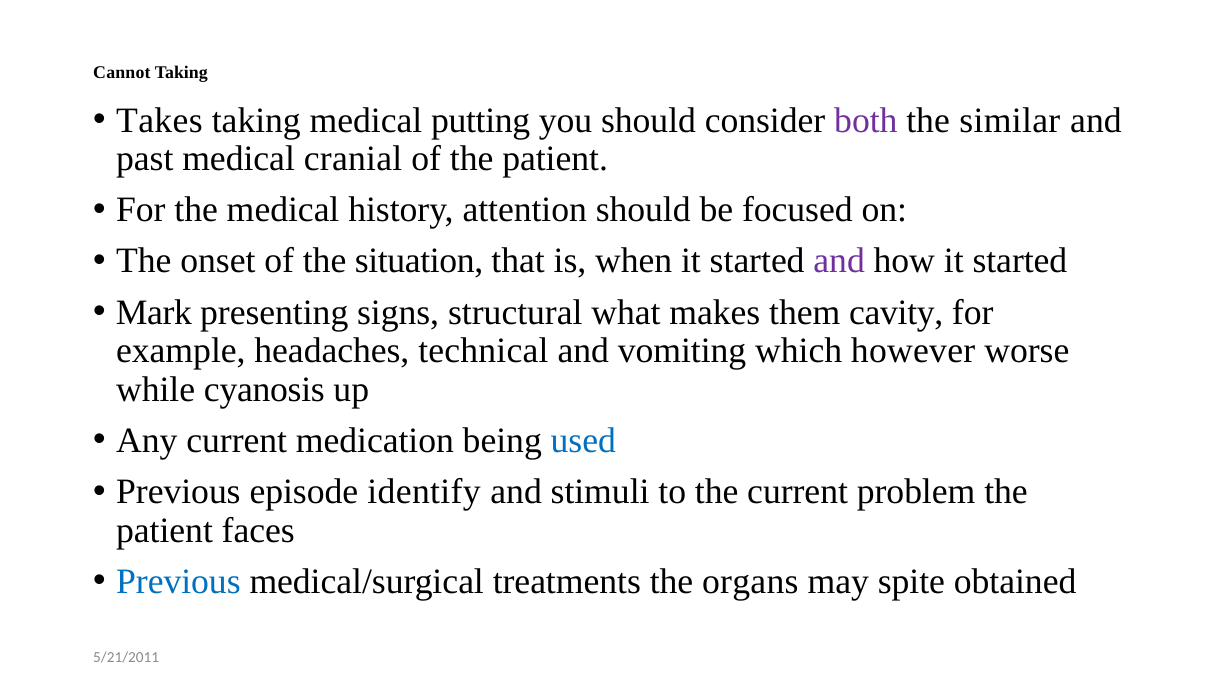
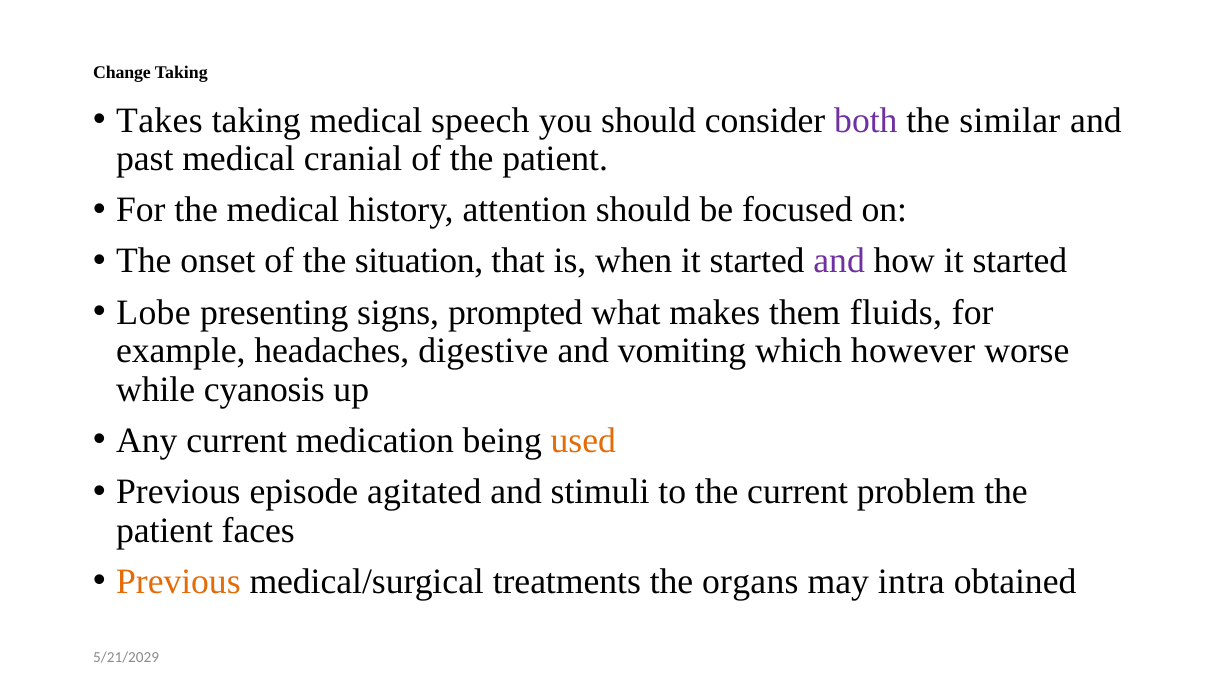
Cannot: Cannot -> Change
putting: putting -> speech
Mark: Mark -> Lobe
structural: structural -> prompted
cavity: cavity -> fluids
technical: technical -> digestive
used colour: blue -> orange
identify: identify -> agitated
Previous at (178, 581) colour: blue -> orange
spite: spite -> intra
5/21/2011: 5/21/2011 -> 5/21/2029
